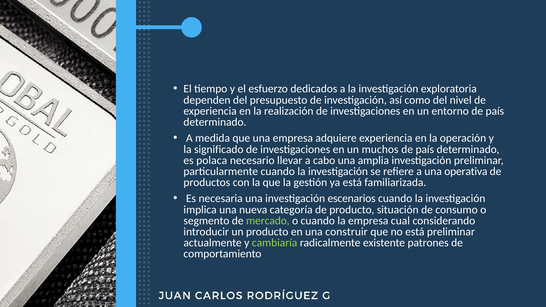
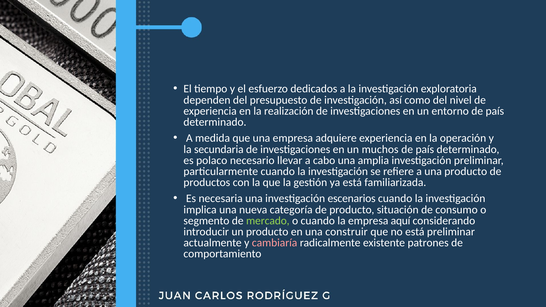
significado: significado -> secundaria
polaca: polaca -> polaco
una operativa: operativa -> producto
cual: cual -> aquí
cambiaría colour: light green -> pink
